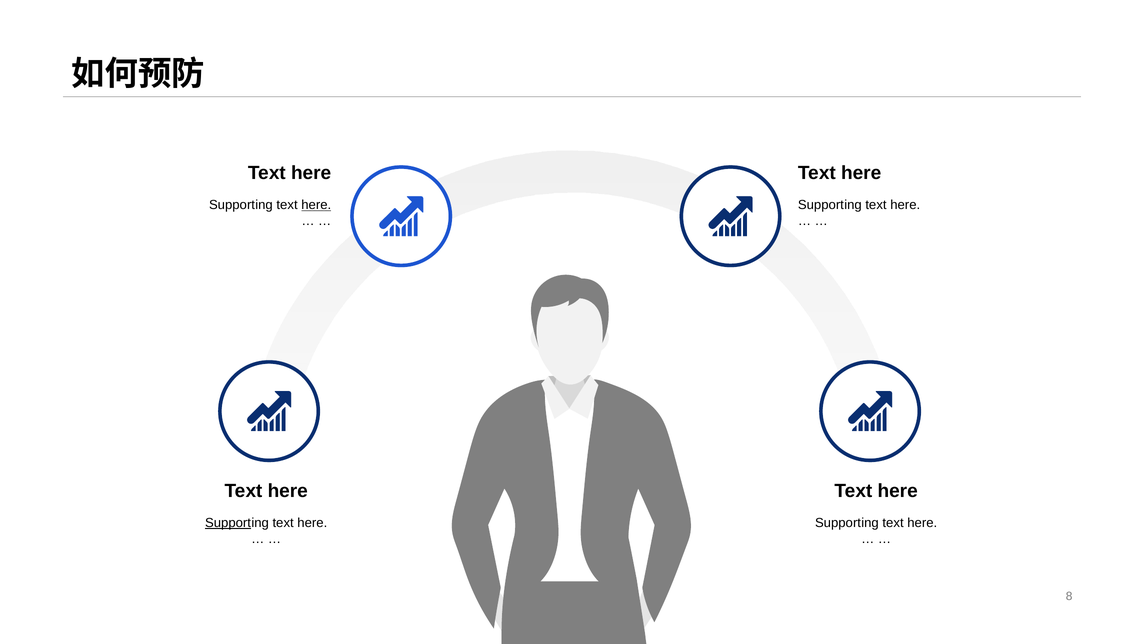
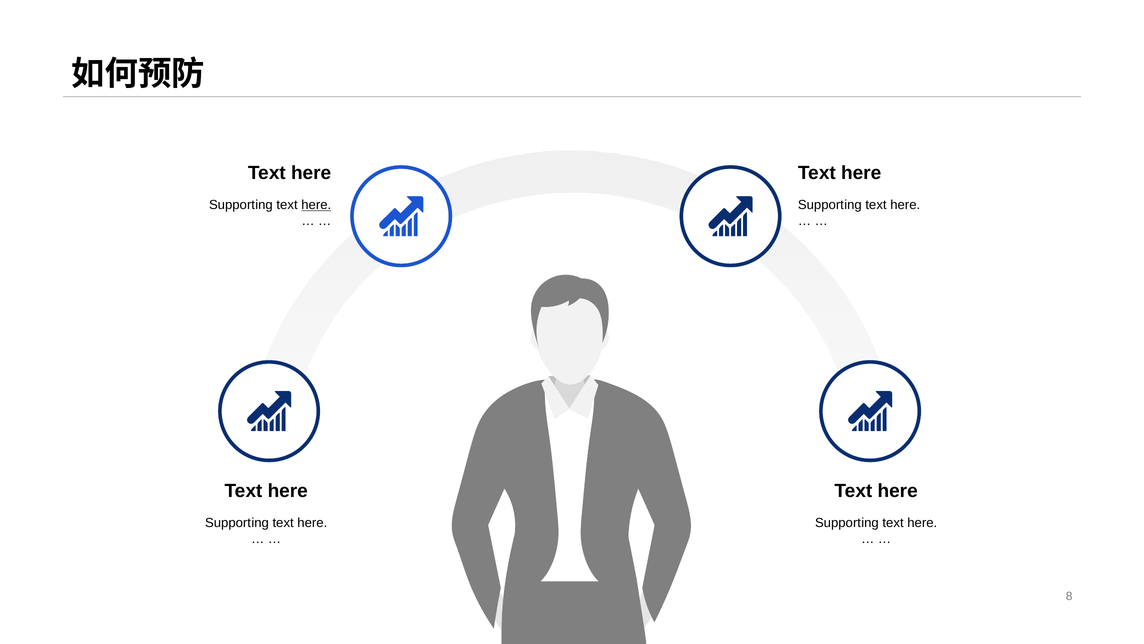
Support at (228, 523) underline: present -> none
